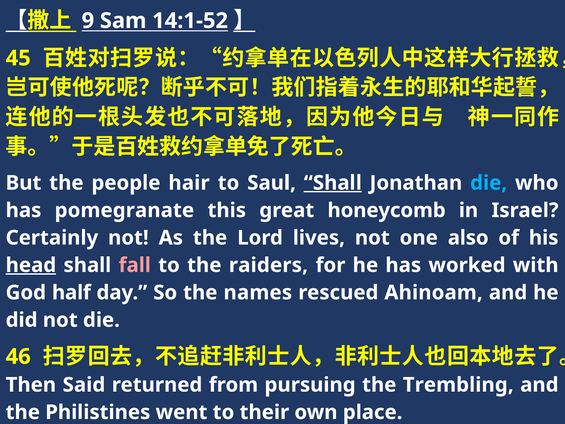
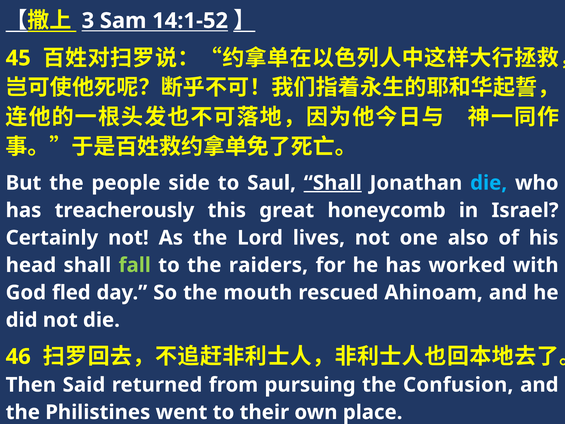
9: 9 -> 3
hair: hair -> side
pomegranate: pomegranate -> treacherously
head underline: present -> none
fall colour: pink -> light green
half: half -> fled
names: names -> mouth
Trembling: Trembling -> Confusion
